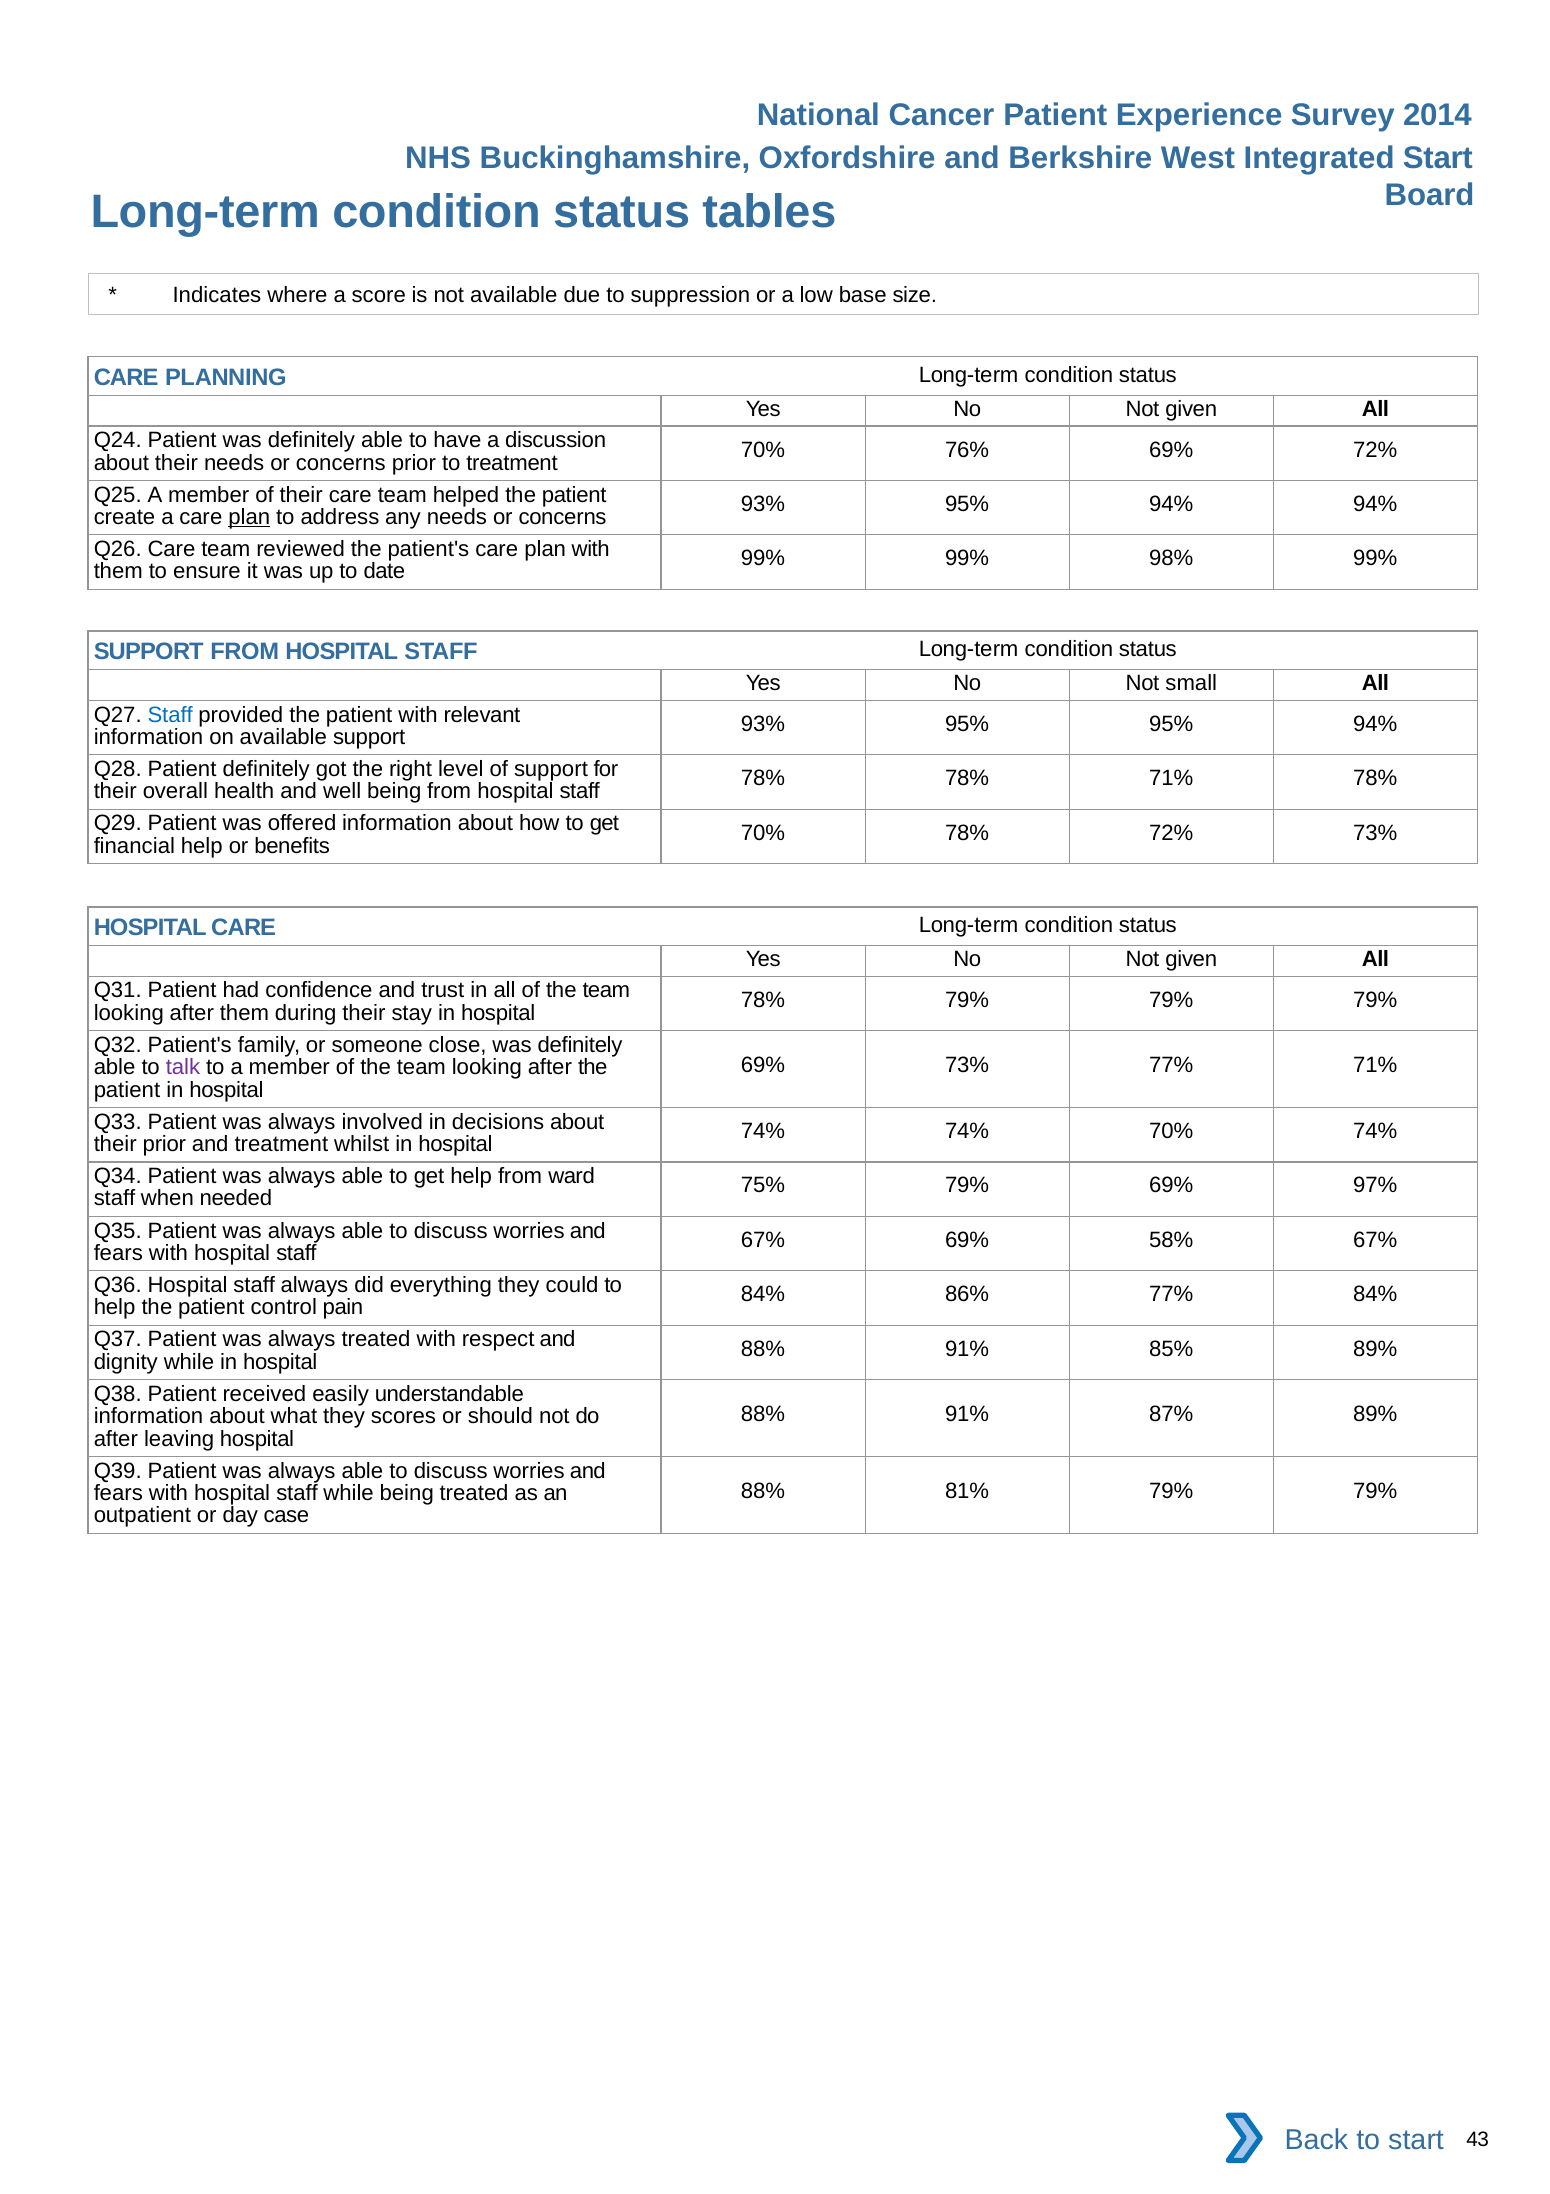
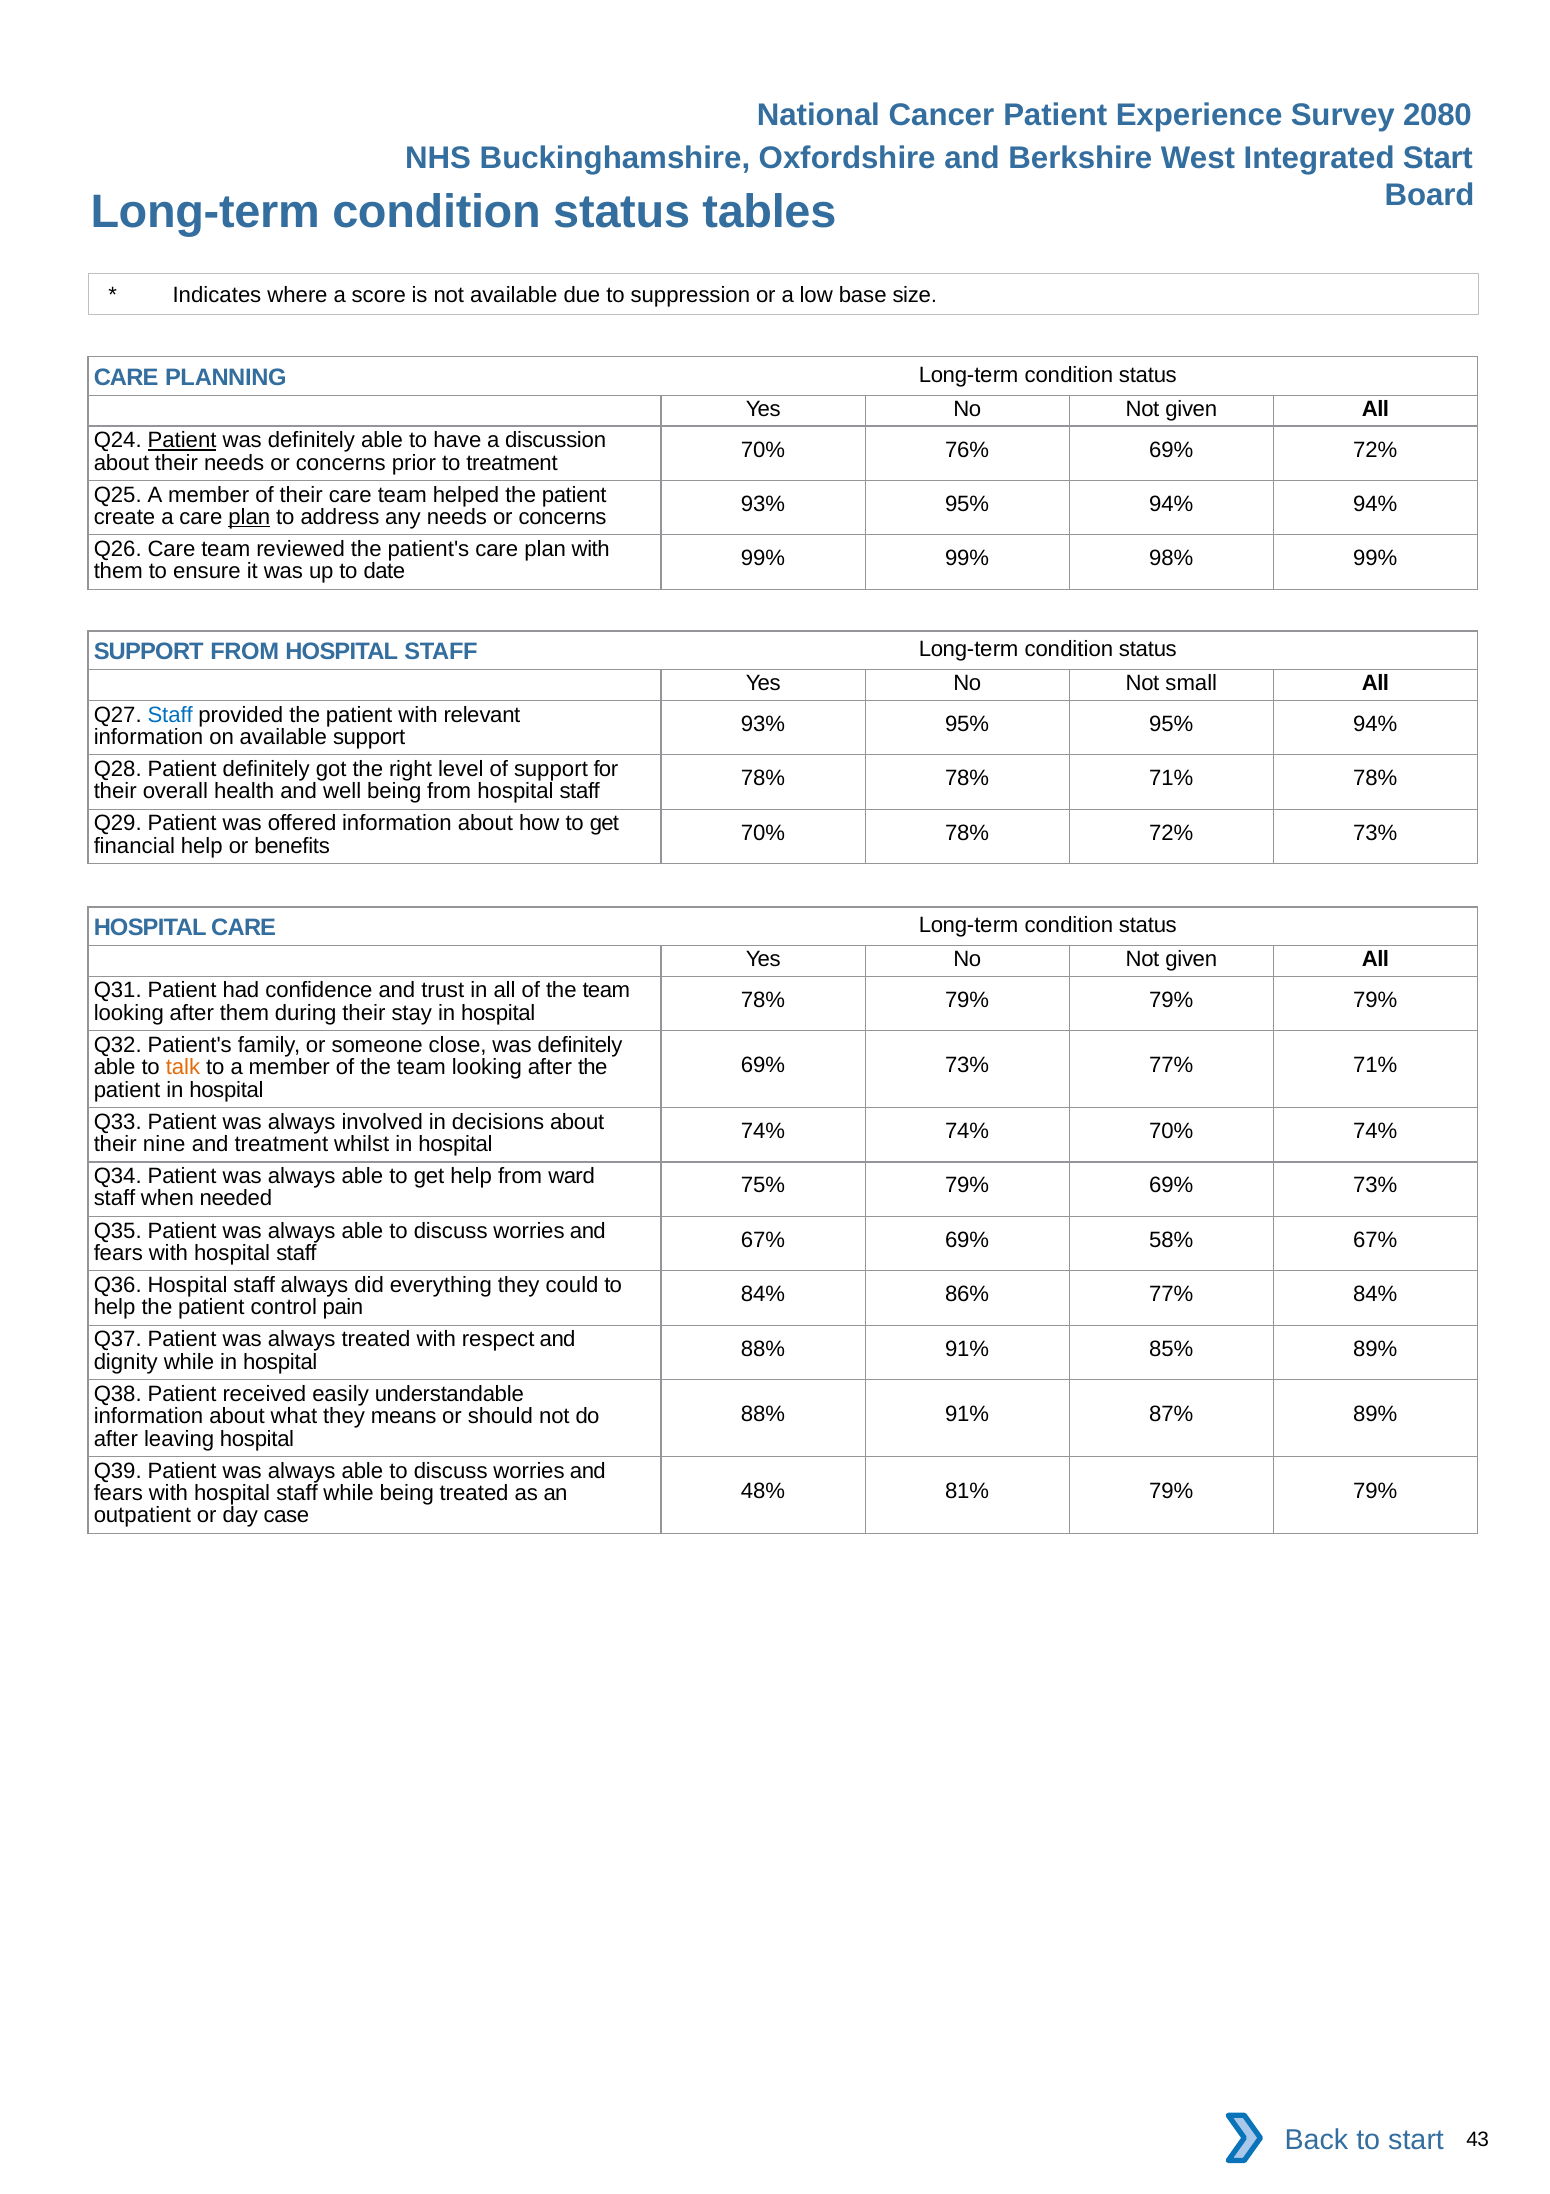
2014: 2014 -> 2080
Patient at (182, 440) underline: none -> present
talk colour: purple -> orange
their prior: prior -> nine
79% 69% 97%: 97% -> 73%
scores: scores -> means
88% at (763, 1491): 88% -> 48%
